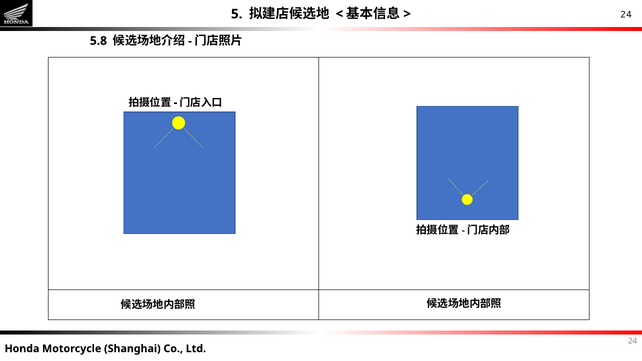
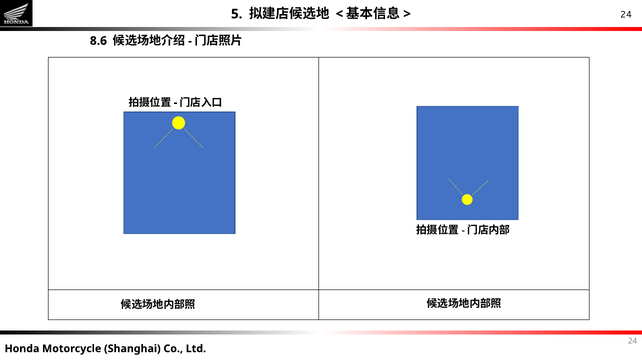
5.8: 5.8 -> 8.6
